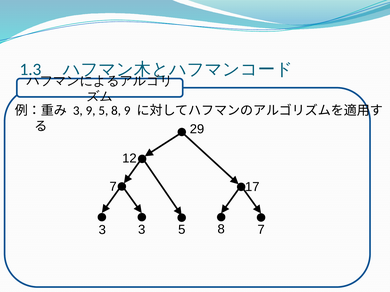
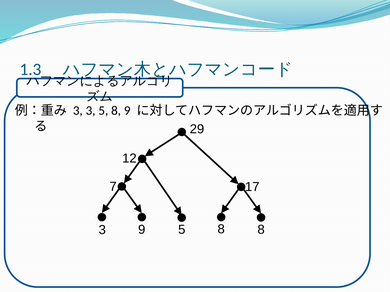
3 9: 9 -> 3
3 3: 3 -> 9
8 7: 7 -> 8
